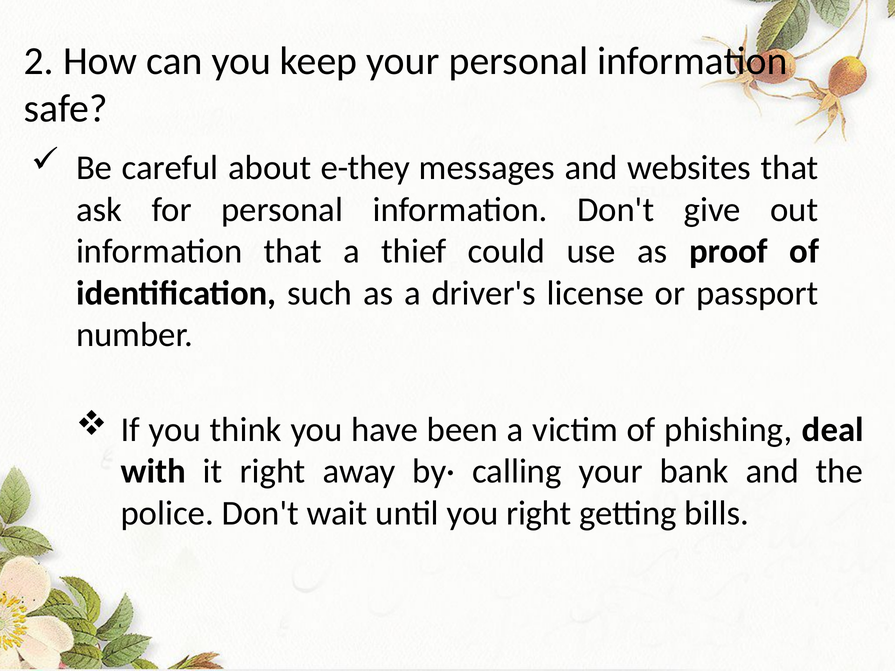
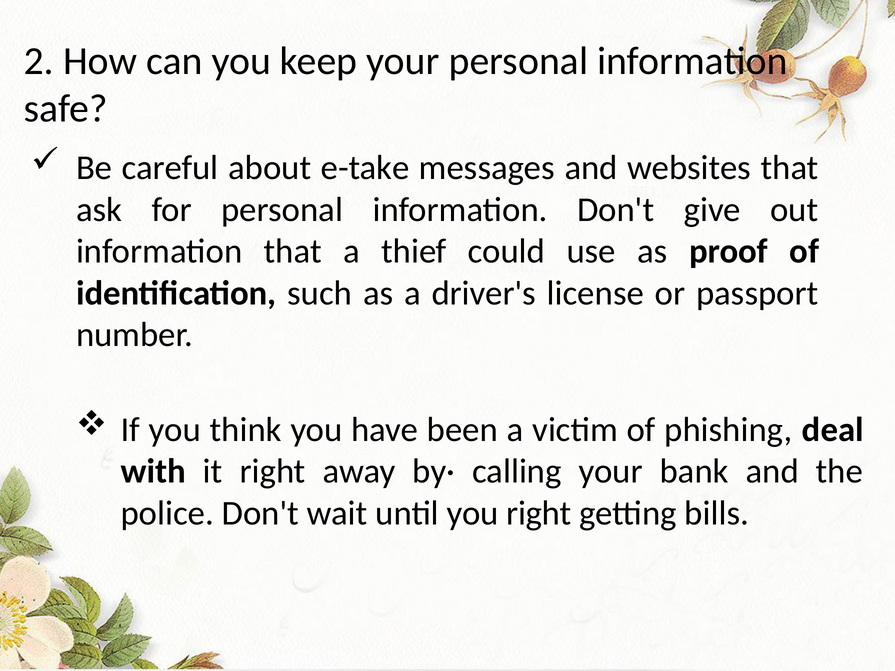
e-they: e-they -> e-take
